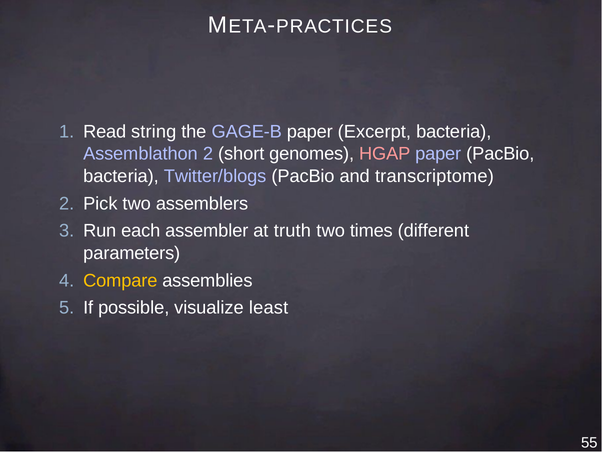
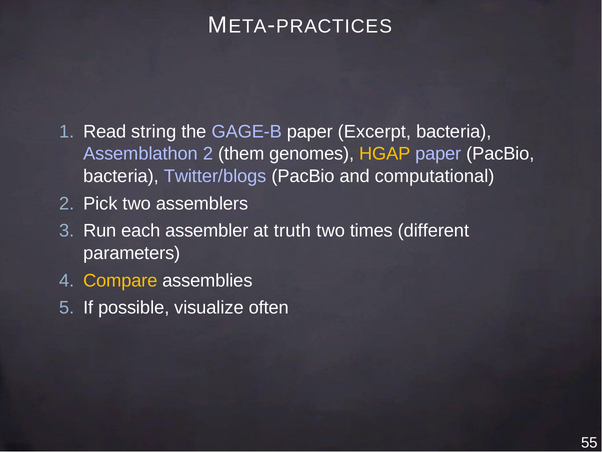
short: short -> them
HGAP colour: pink -> yellow
transcriptome: transcriptome -> computational
least: least -> often
